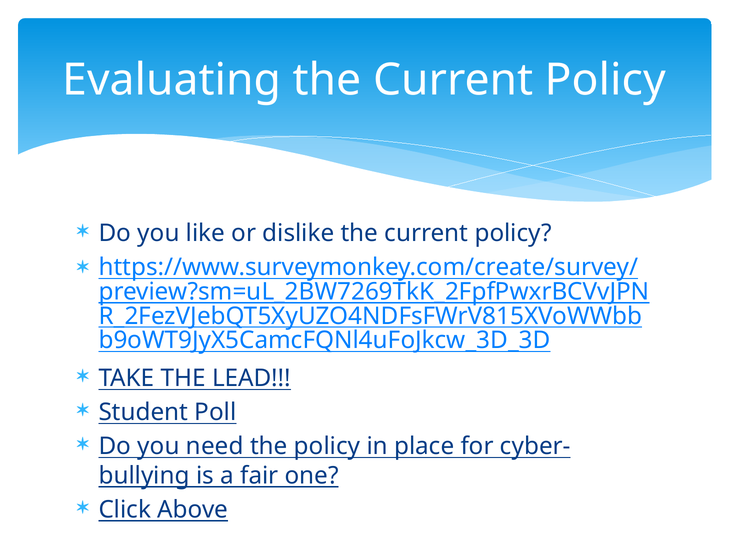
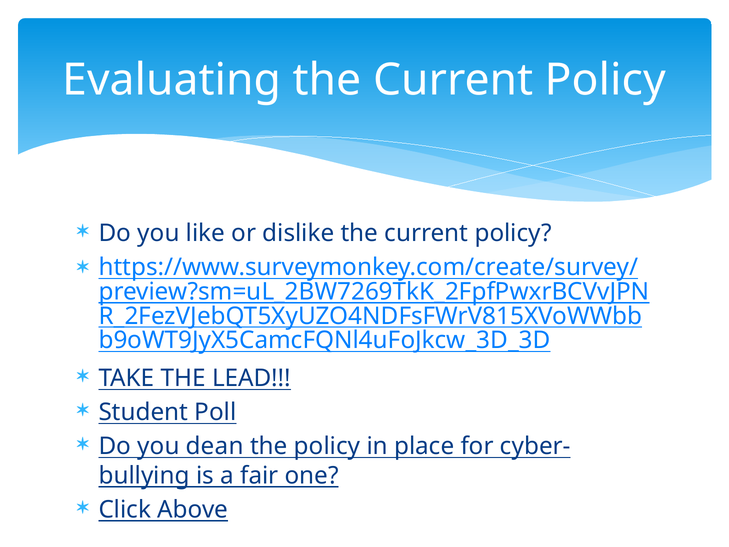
need: need -> dean
